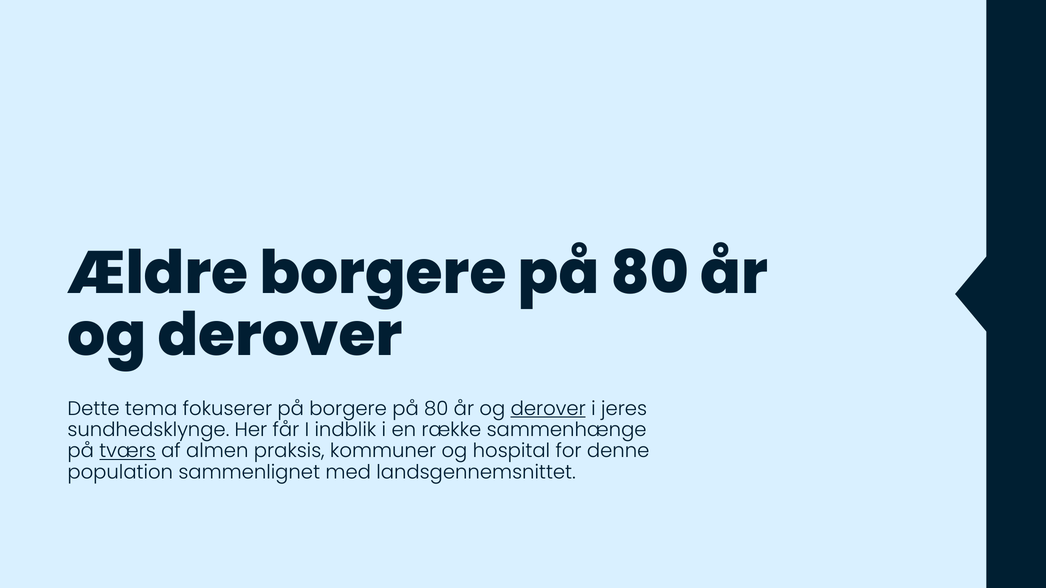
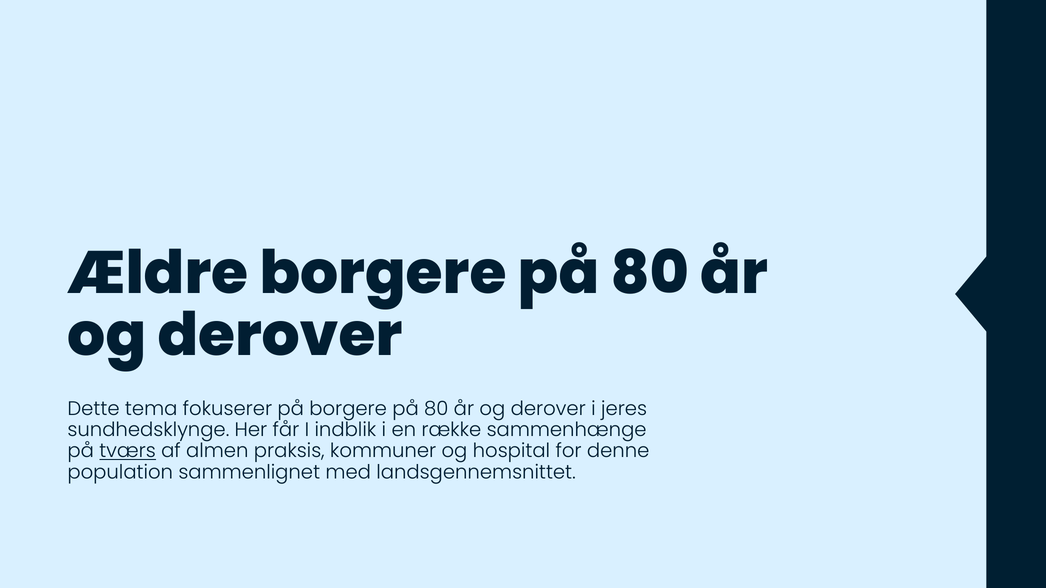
derover at (548, 409) underline: present -> none
